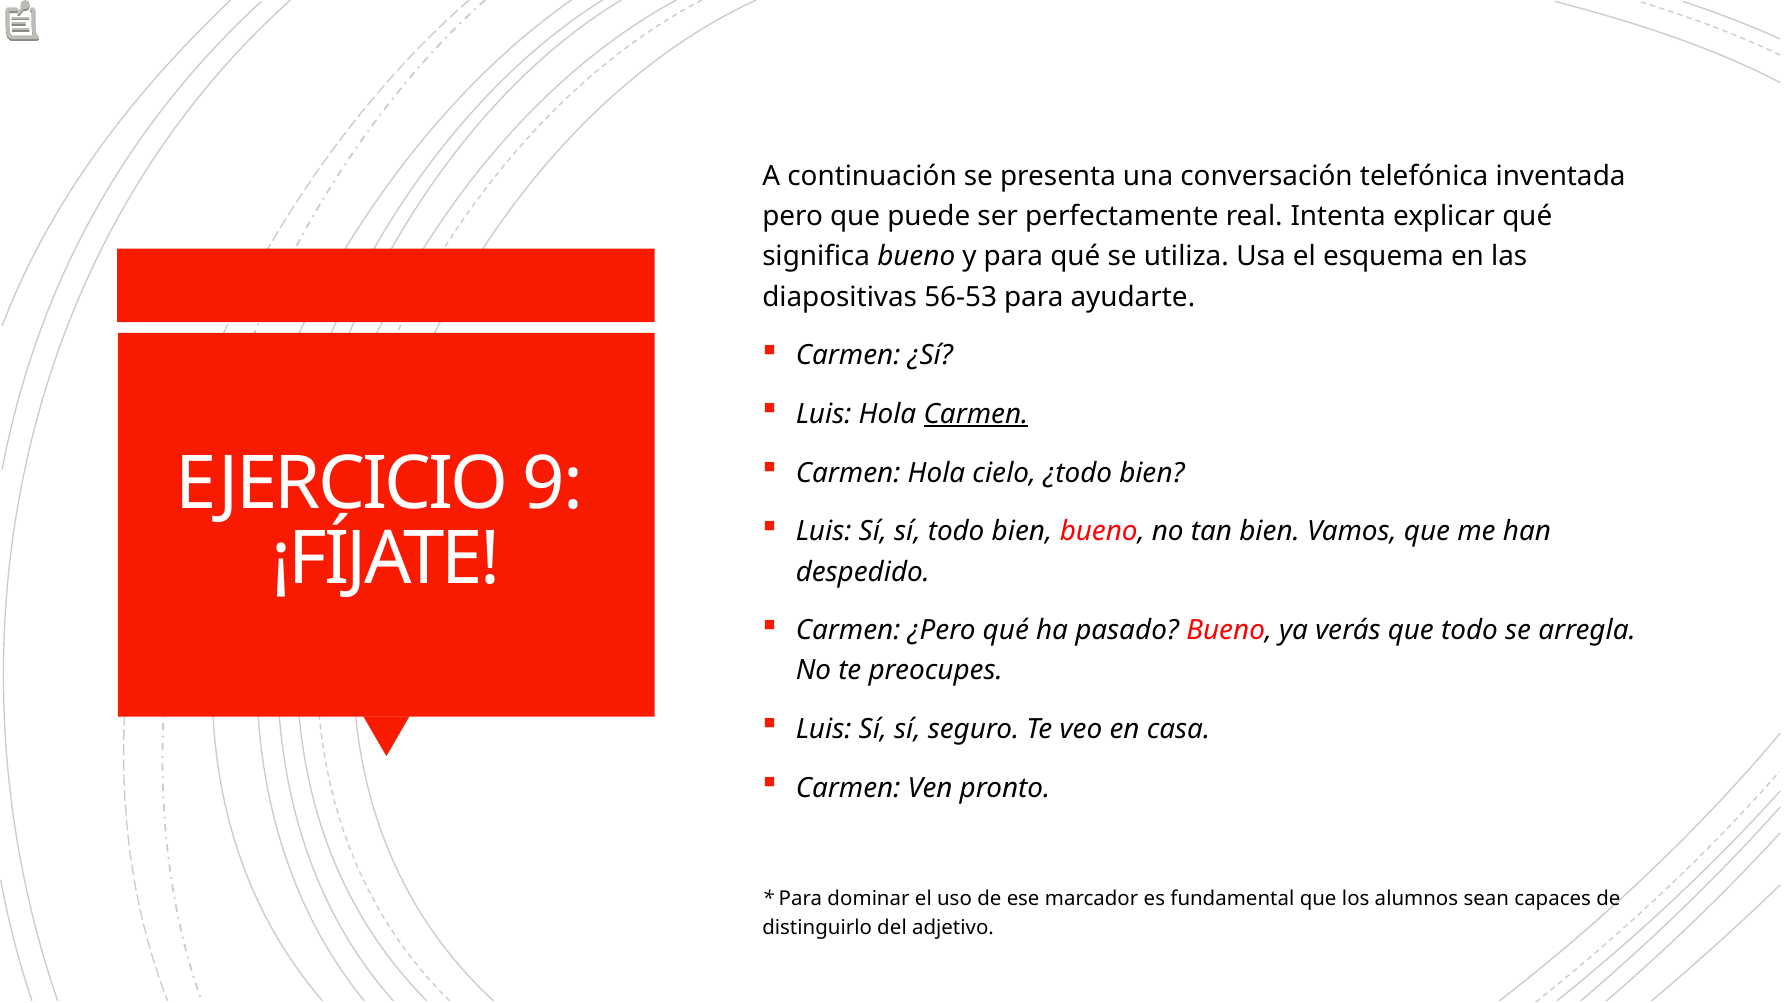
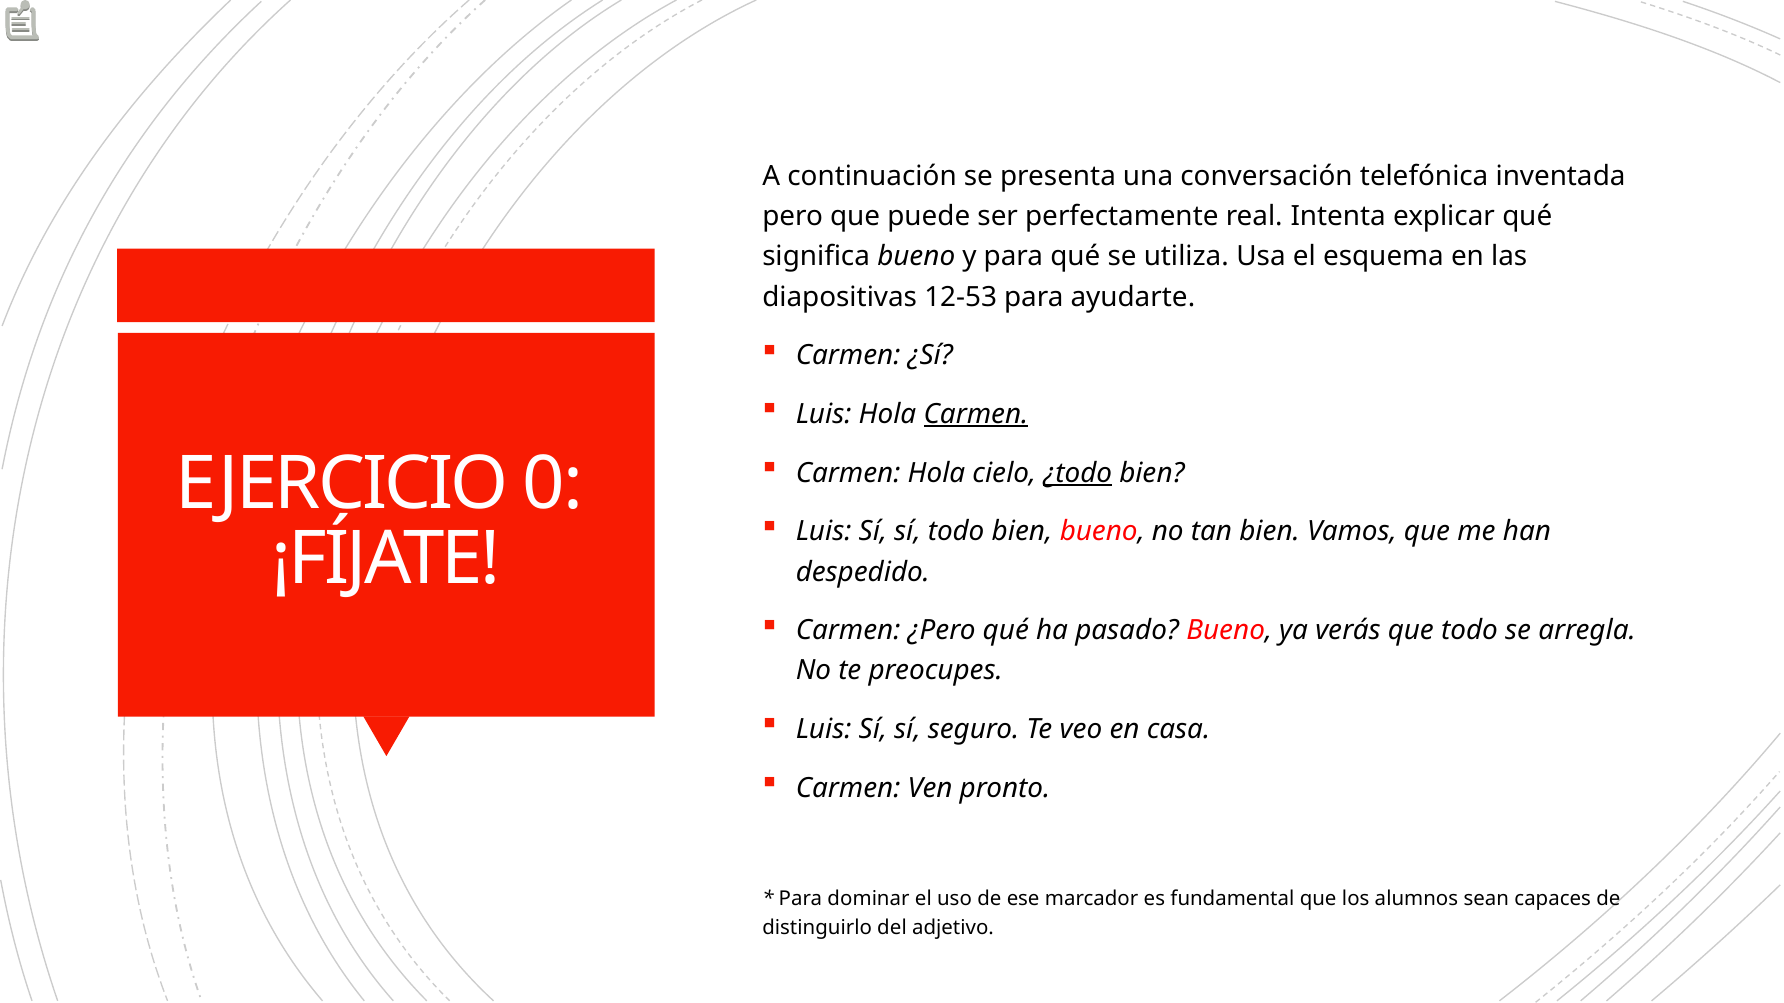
56-53: 56-53 -> 12-53
¿todo underline: none -> present
9: 9 -> 0
